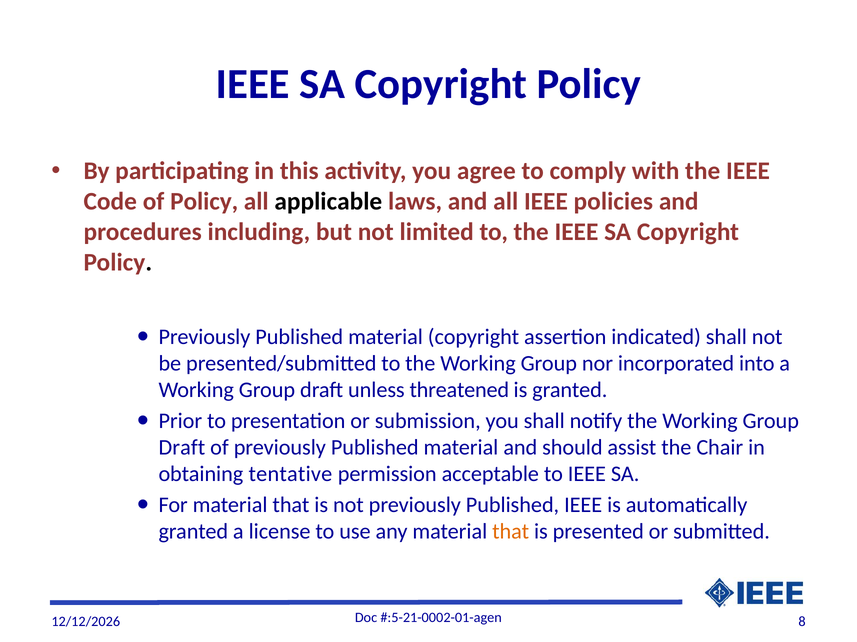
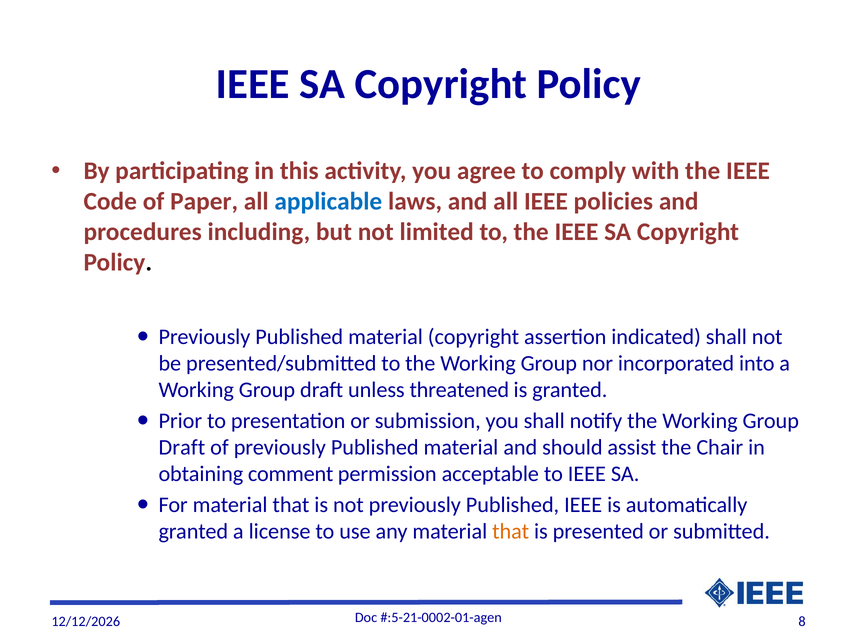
of Policy: Policy -> Paper
applicable colour: black -> blue
tentative: tentative -> comment
